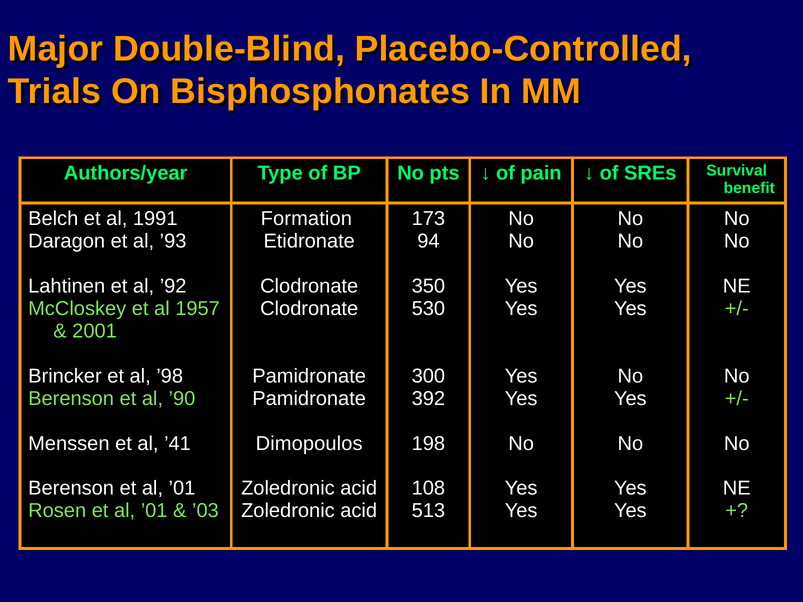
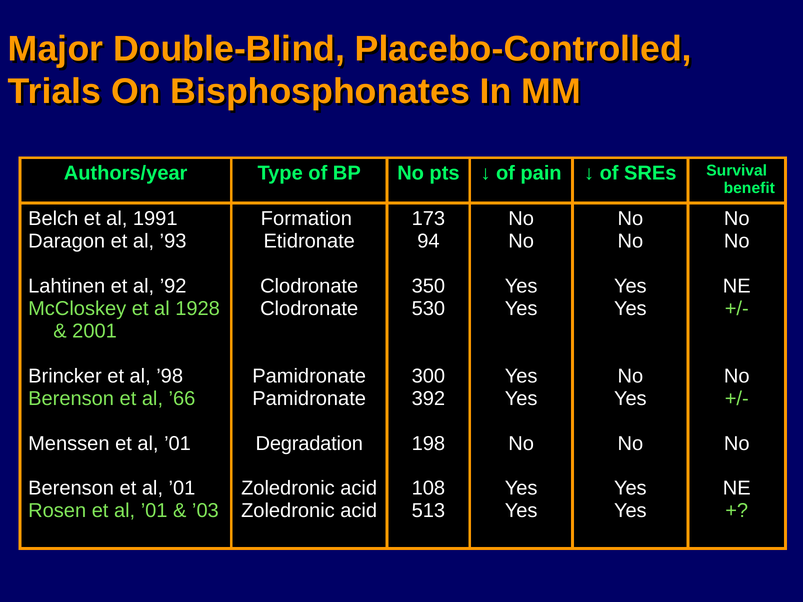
1957: 1957 -> 1928
’90: ’90 -> ’66
Menssen et al ’41: ’41 -> ’01
Dimopoulos: Dimopoulos -> Degradation
